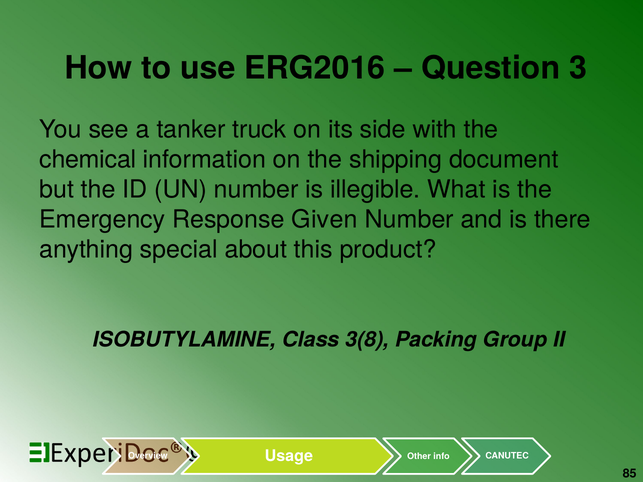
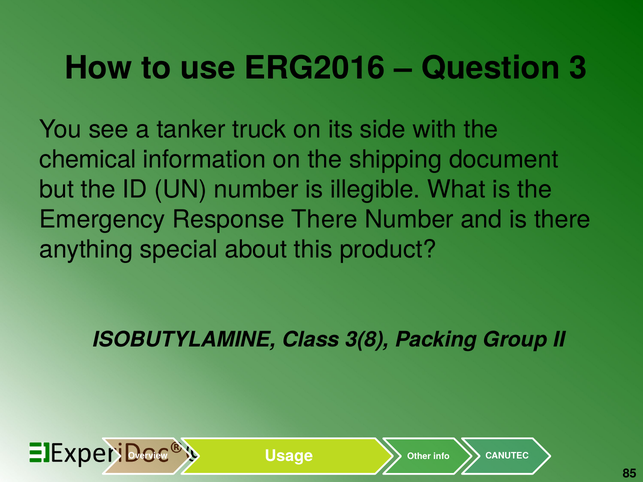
Response Given: Given -> There
